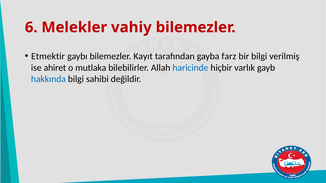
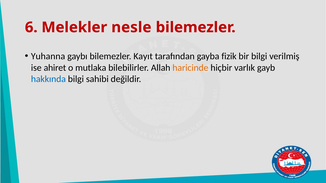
vahiy: vahiy -> nesle
Etmektir: Etmektir -> Yuhanna
farz: farz -> fizik
haricinde colour: blue -> orange
